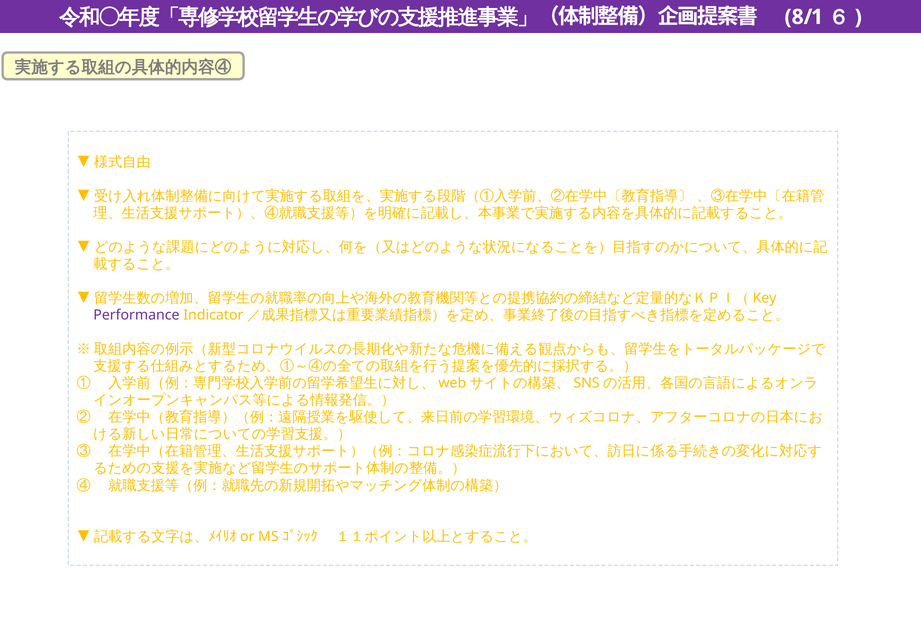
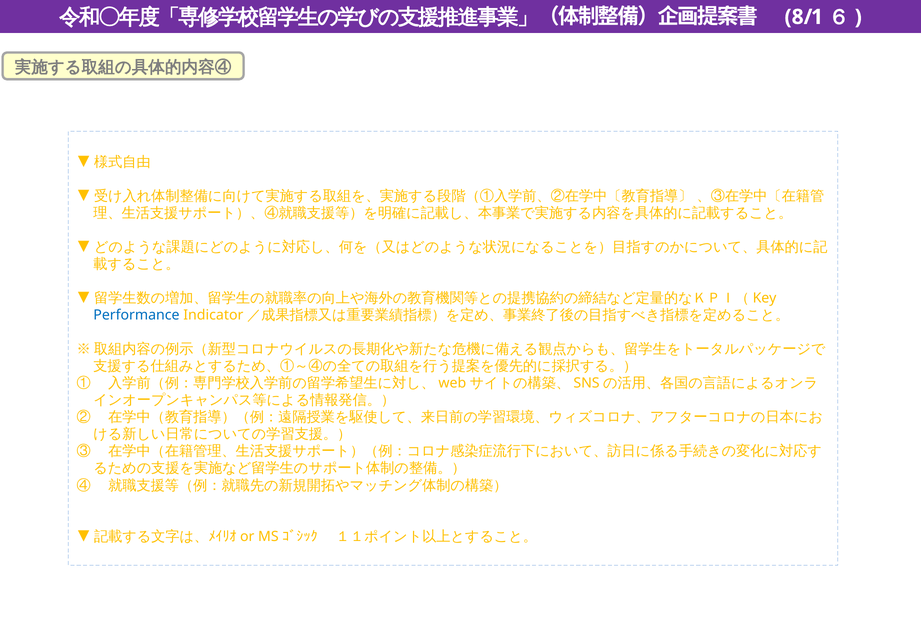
Performance colour: purple -> blue
